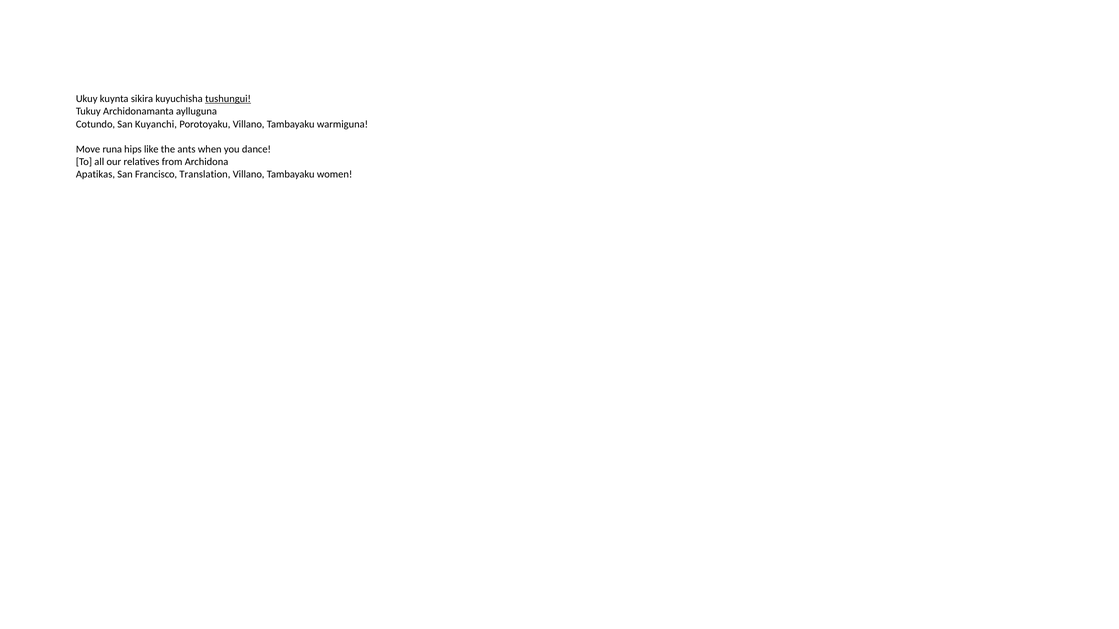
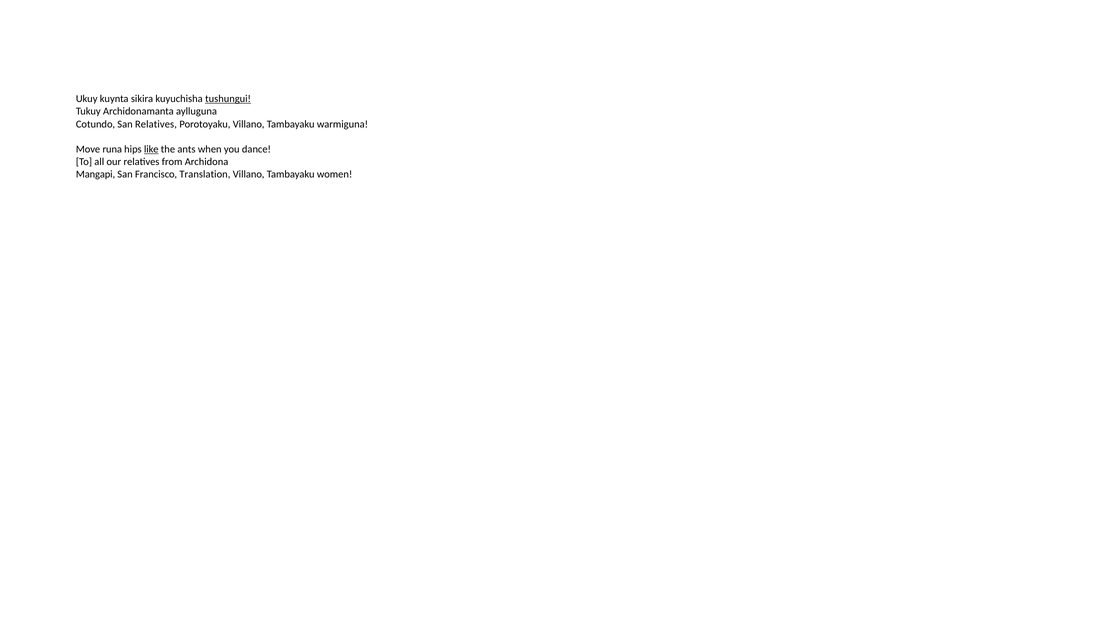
San Kuyanchi: Kuyanchi -> Relatives
like underline: none -> present
Apatikas: Apatikas -> Mangapi
